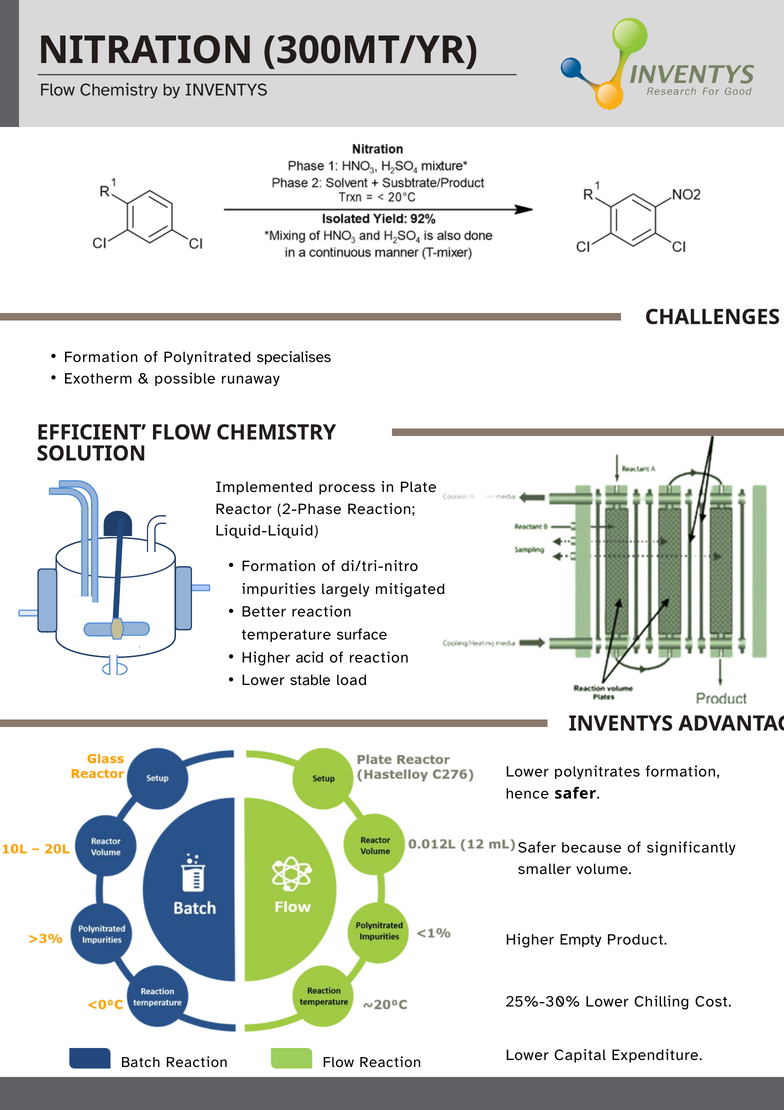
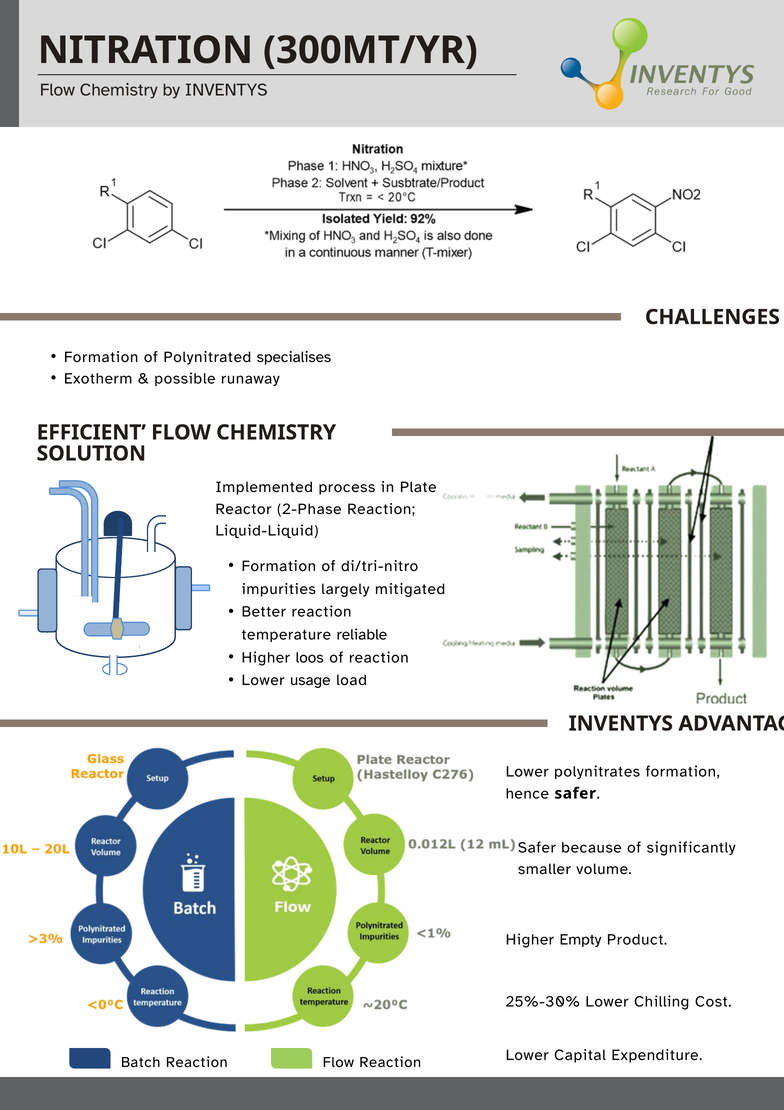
surface: surface -> reliable
acid: acid -> loos
stable: stable -> usage
